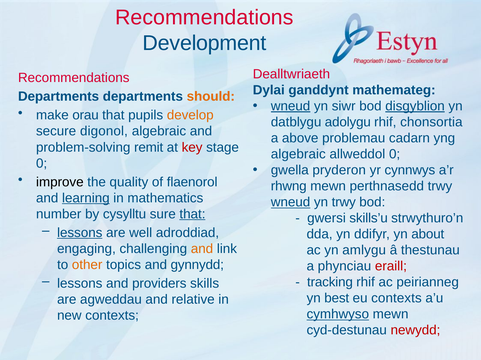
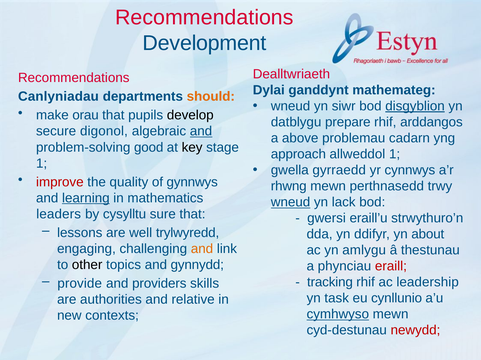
Departments at (59, 97): Departments -> Canlyniadau
wneud at (291, 106) underline: present -> none
develop colour: orange -> black
adolygu: adolygu -> prepare
chonsortia: chonsortia -> arddangos
and at (201, 132) underline: none -> present
remit: remit -> good
key colour: red -> black
algebraic at (298, 154): algebraic -> approach
allweddol 0: 0 -> 1
0 at (42, 164): 0 -> 1
pryderon: pryderon -> gyrraedd
improve colour: black -> red
flaenorol: flaenorol -> gynnwys
yn trwy: trwy -> lack
number: number -> leaders
that at (192, 214) underline: present -> none
skills’u: skills’u -> eraill’u
lessons at (80, 233) underline: present -> none
adroddiad: adroddiad -> trylwyredd
other colour: orange -> black
peirianneg: peirianneg -> leadership
lessons at (80, 284): lessons -> provide
best: best -> task
eu contexts: contexts -> cynllunio
agweddau: agweddau -> authorities
